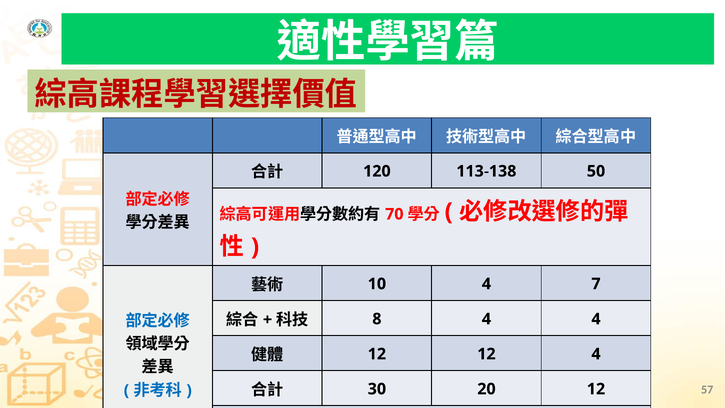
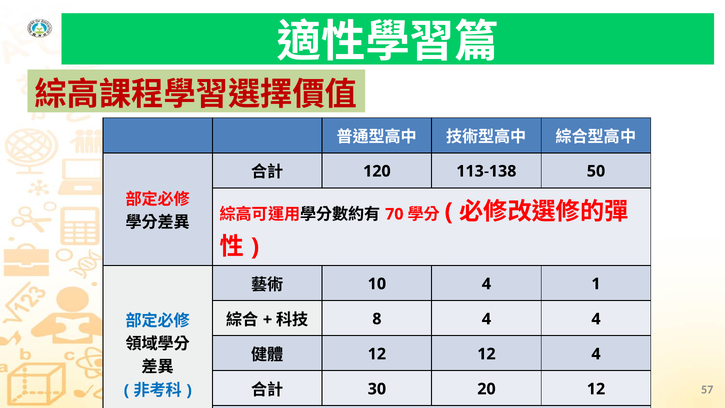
7: 7 -> 1
